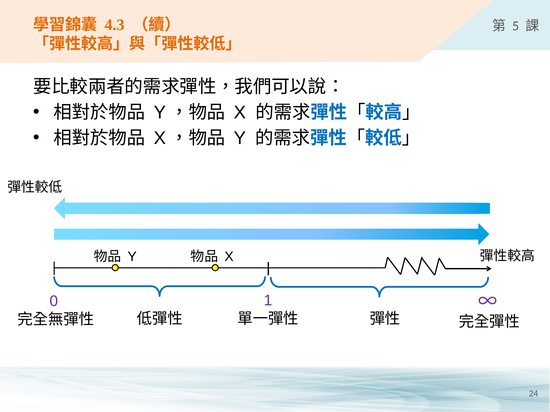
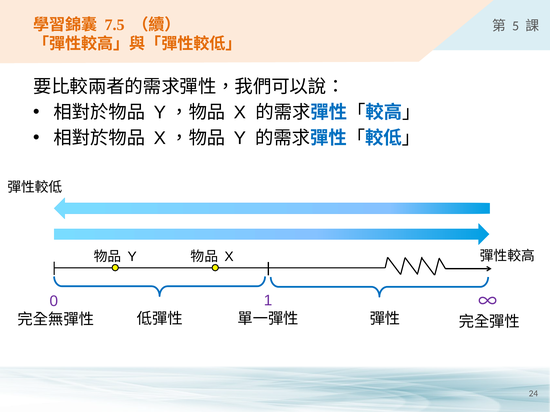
4.3: 4.3 -> 7.5
